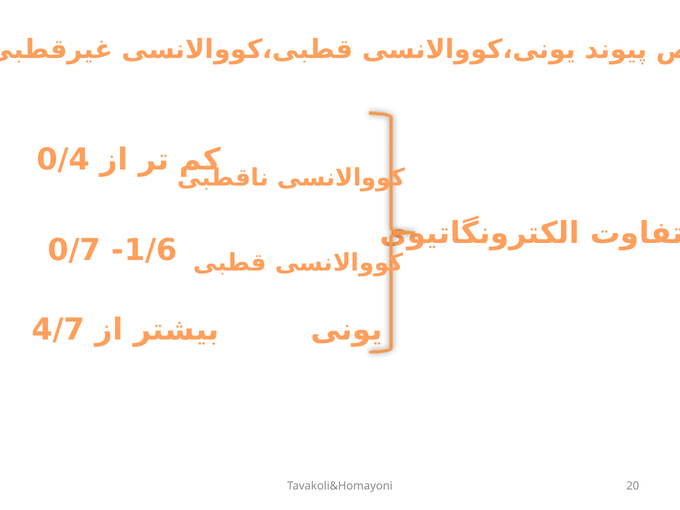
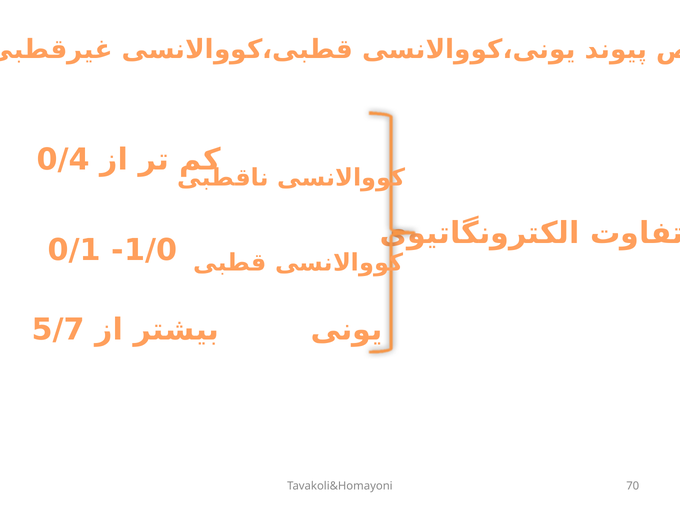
0/7: 0/7 -> 0/1
1/6: 1/6 -> 1/0
4/7: 4/7 -> 5/7
20: 20 -> 70
